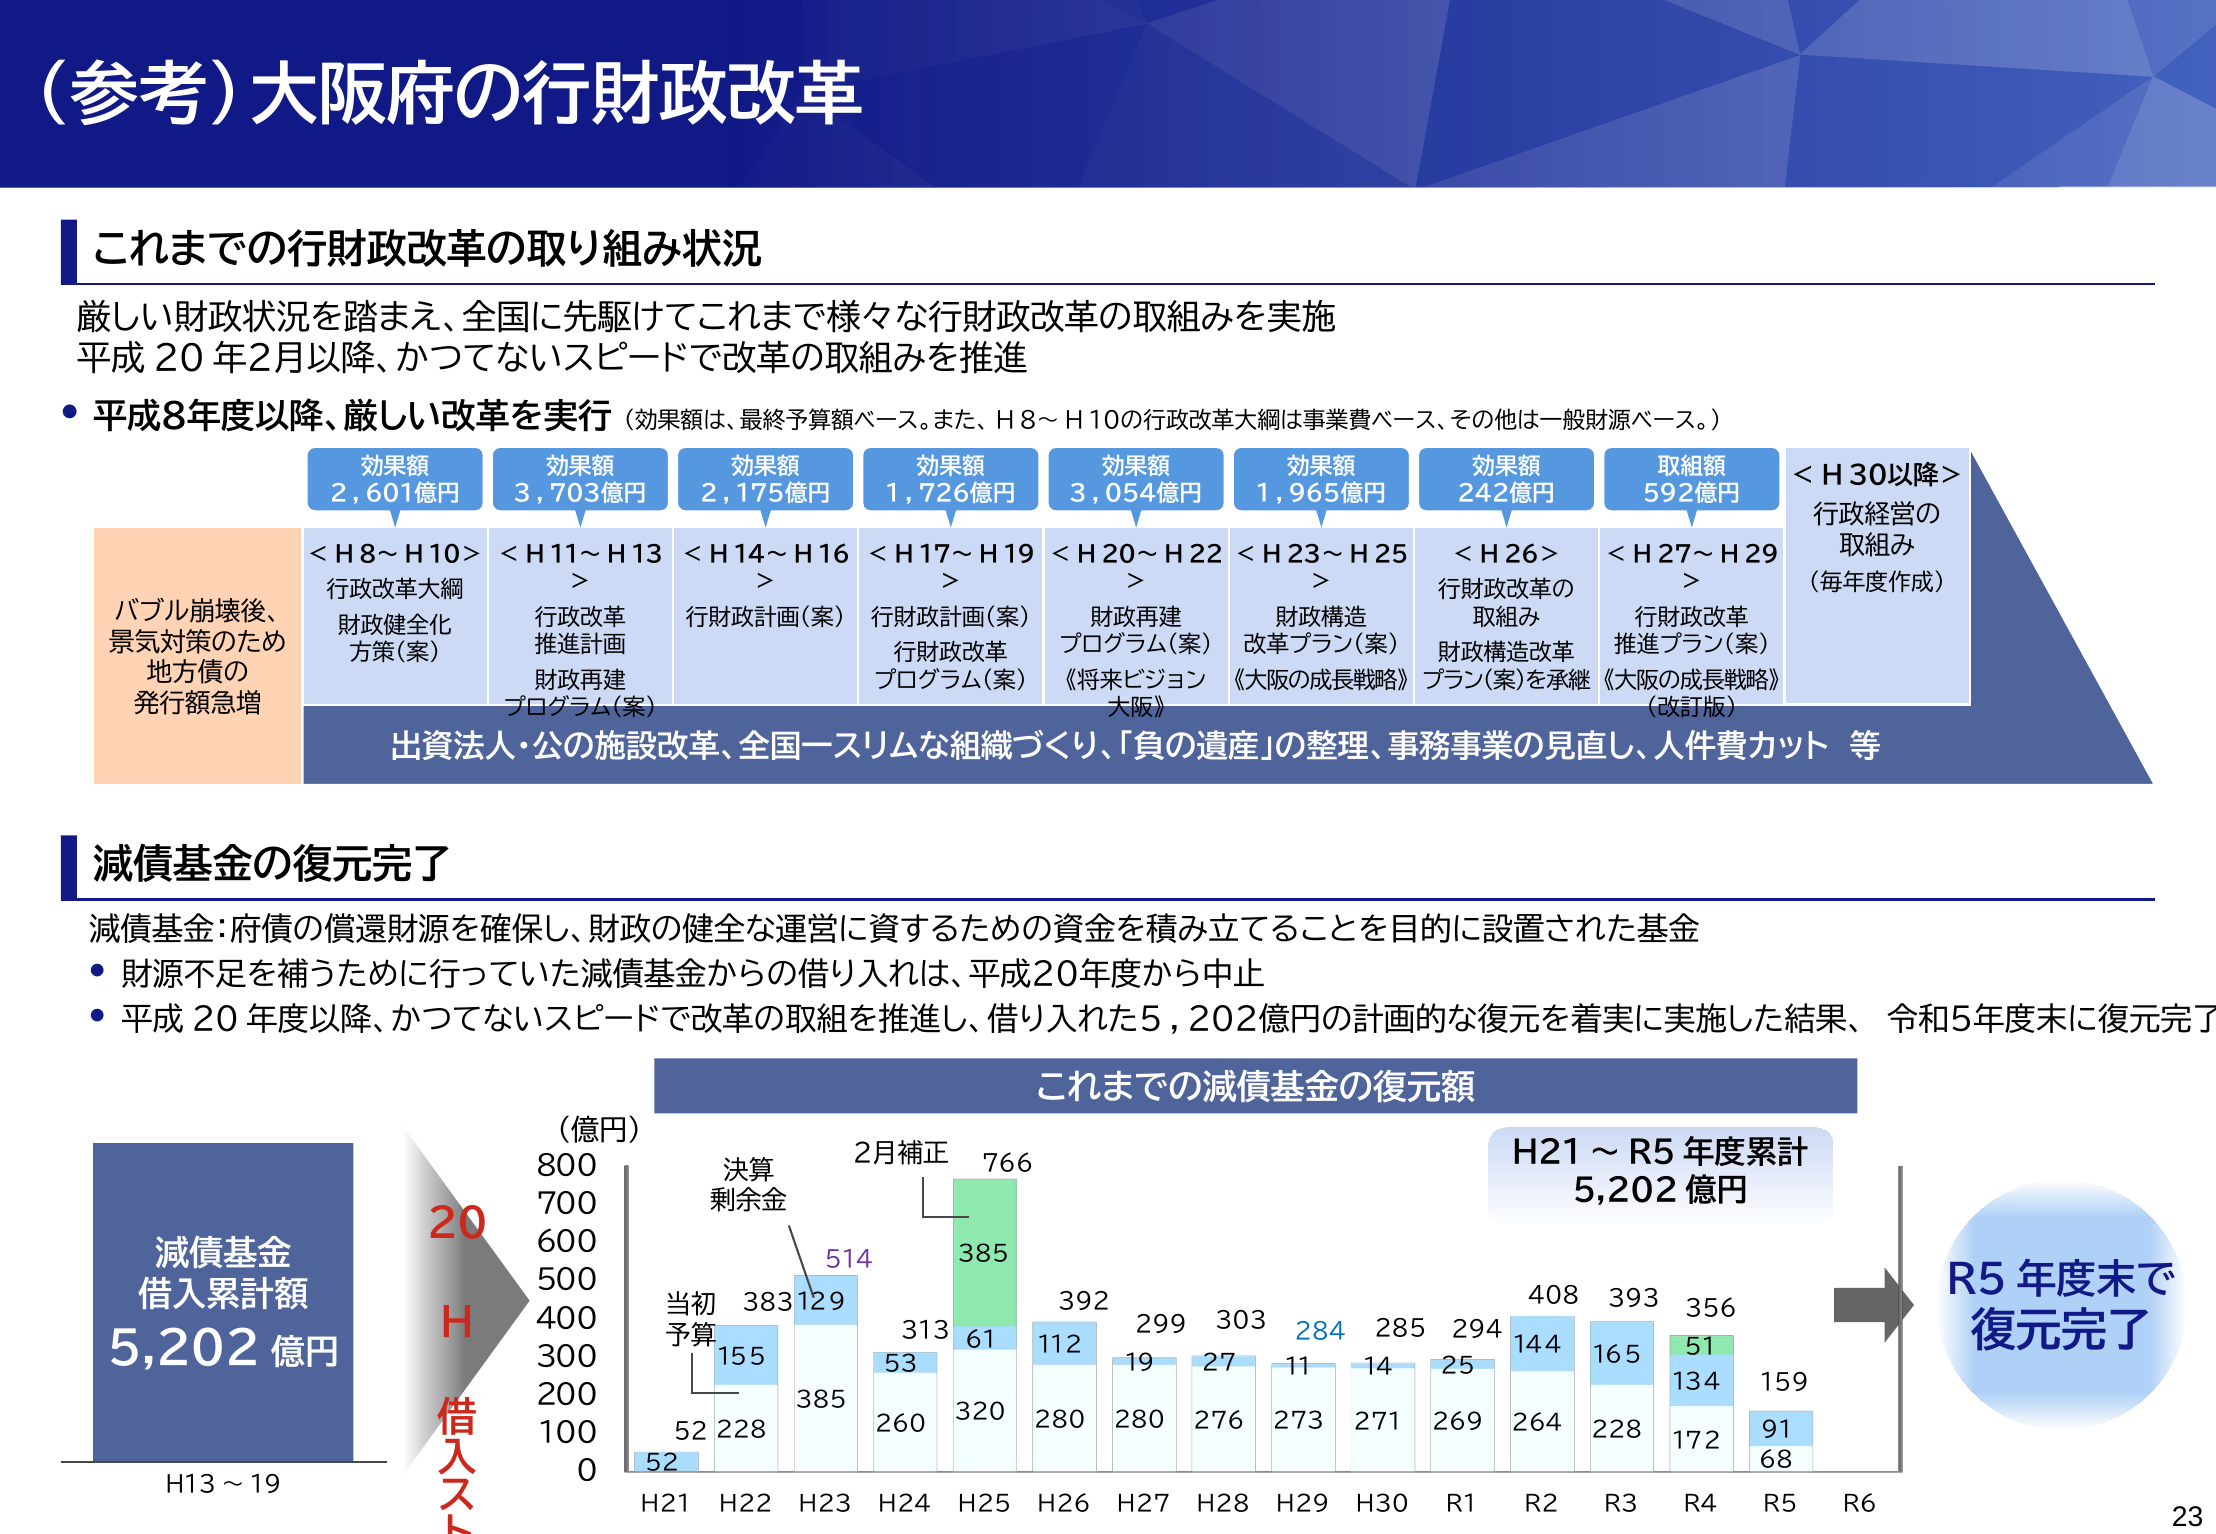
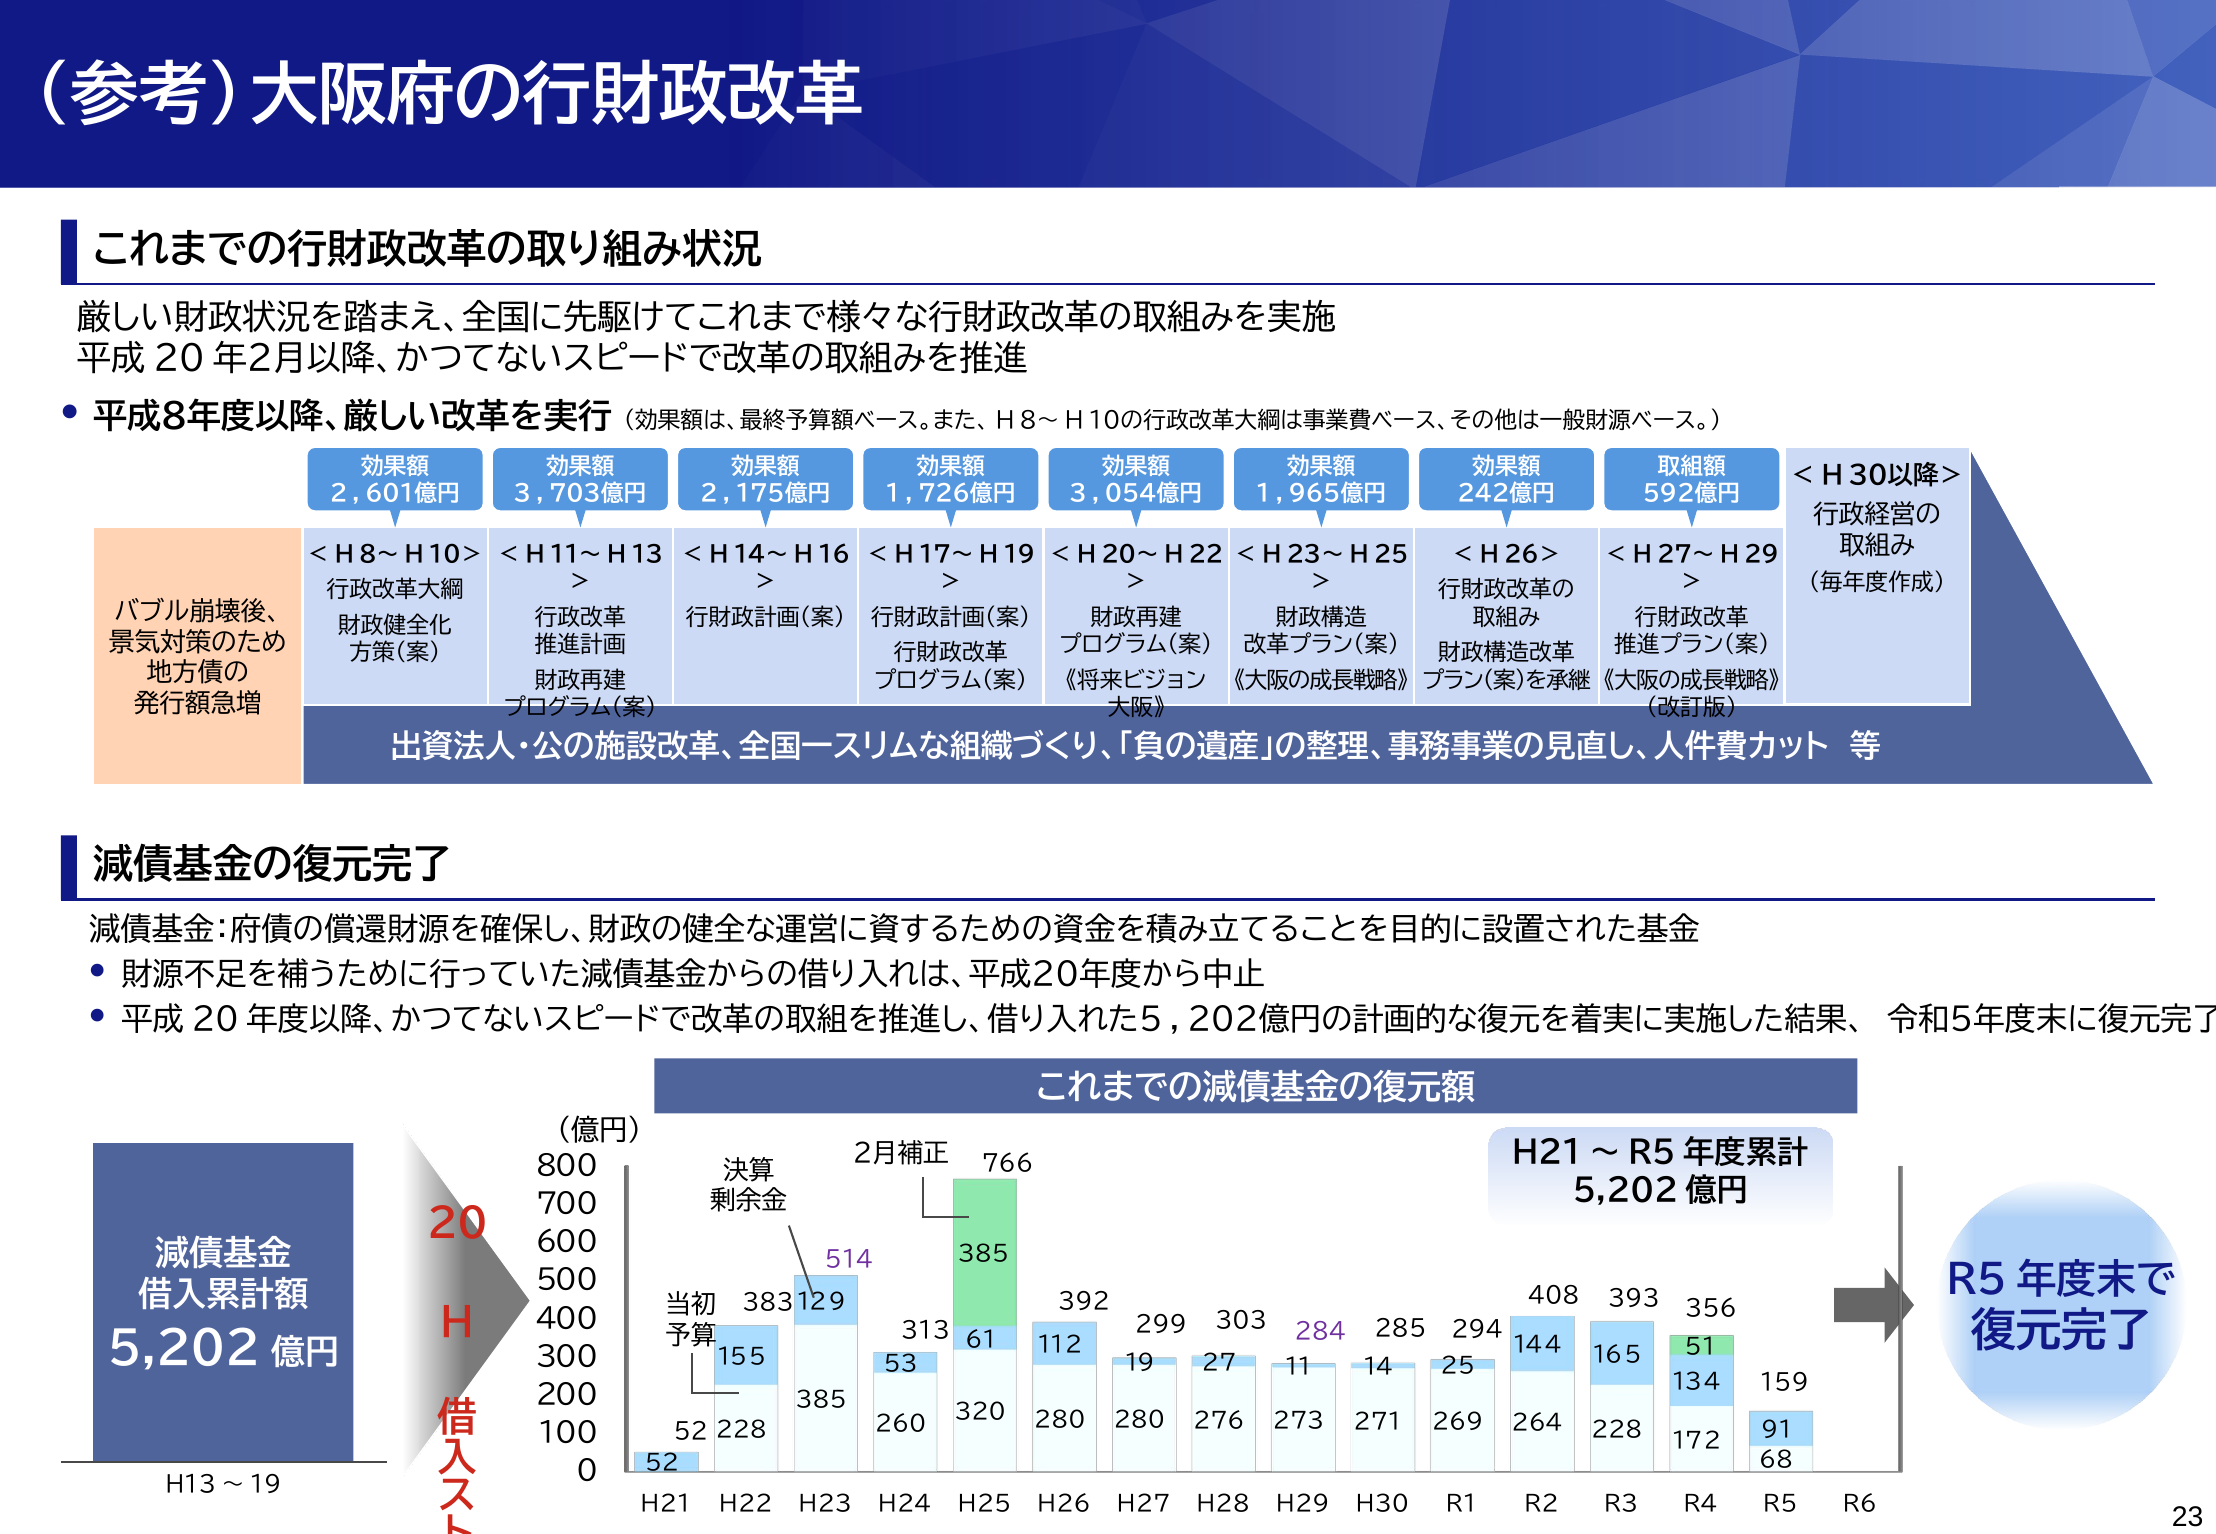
２８４ colour: blue -> purple
